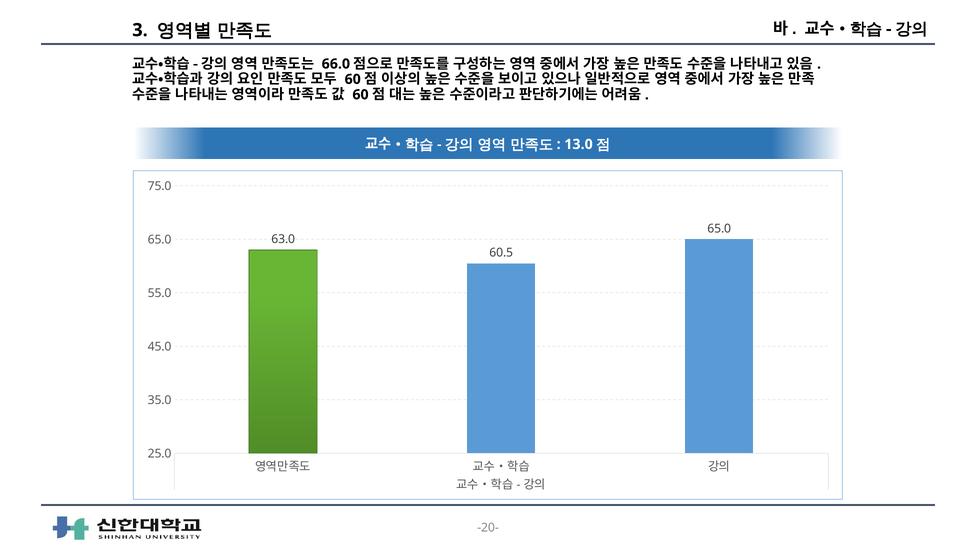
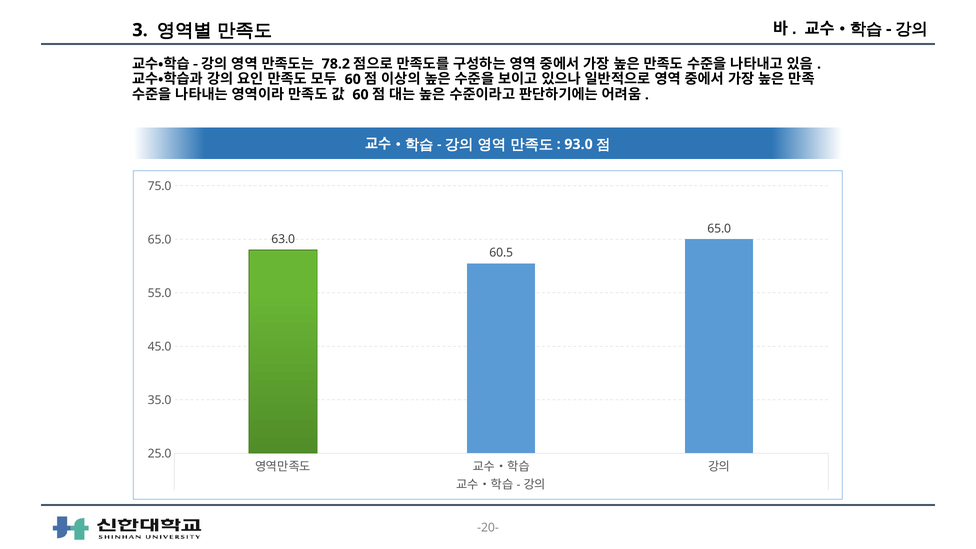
66.0: 66.0 -> 78.2
13.0: 13.0 -> 93.0
